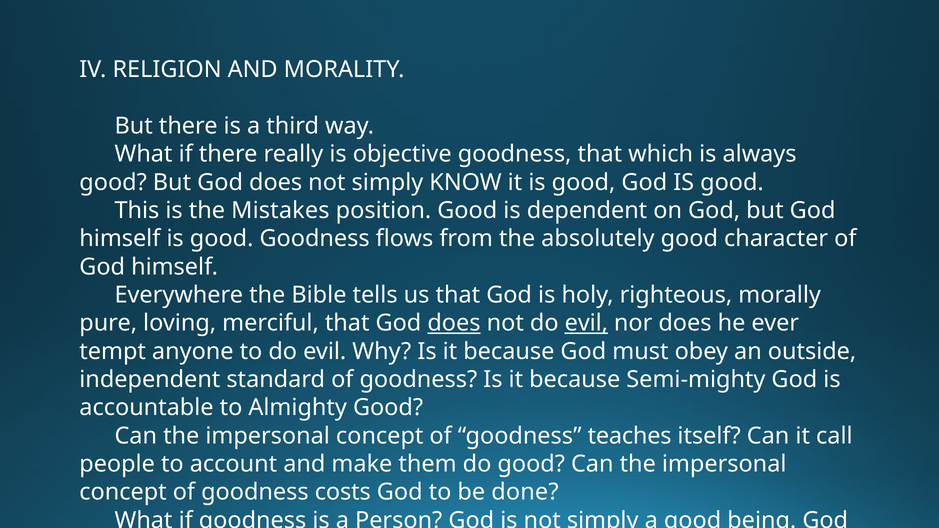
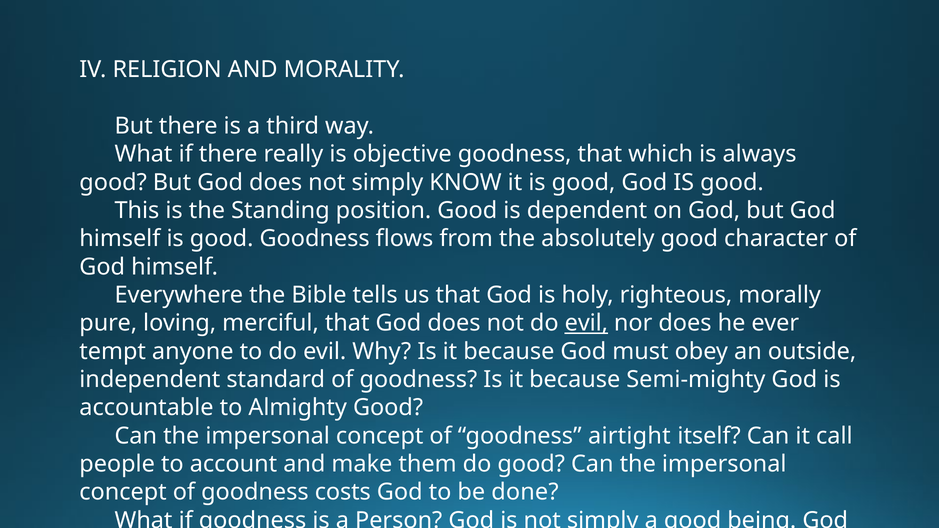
Mistakes: Mistakes -> Standing
does at (454, 323) underline: present -> none
teaches: teaches -> airtight
